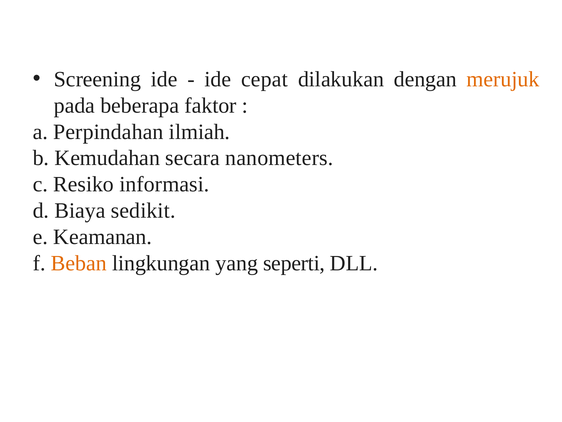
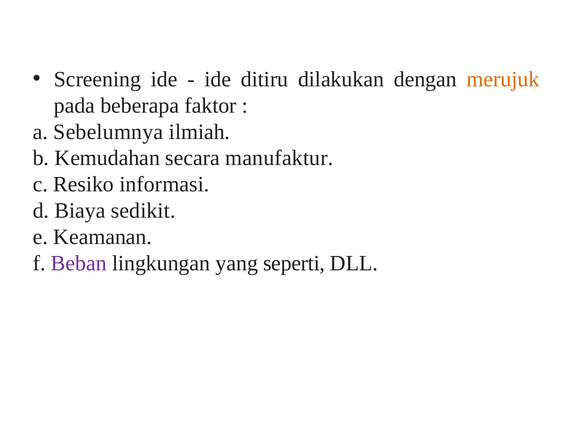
cepat: cepat -> ditiru
Perpindahan: Perpindahan -> Sebelumnya
nanometers: nanometers -> manufaktur
Beban colour: orange -> purple
